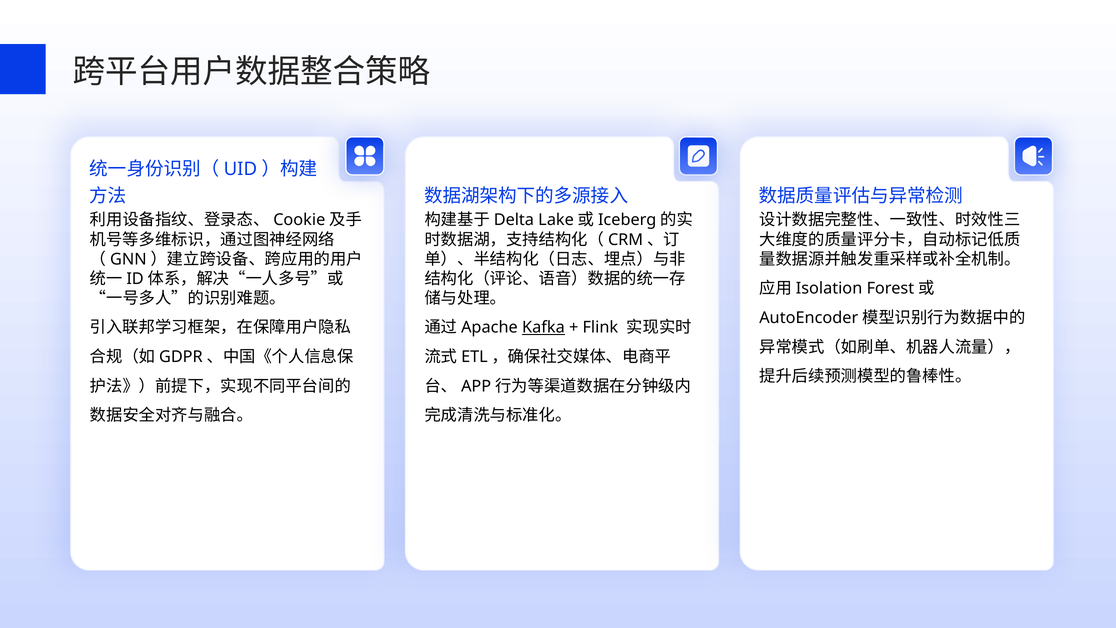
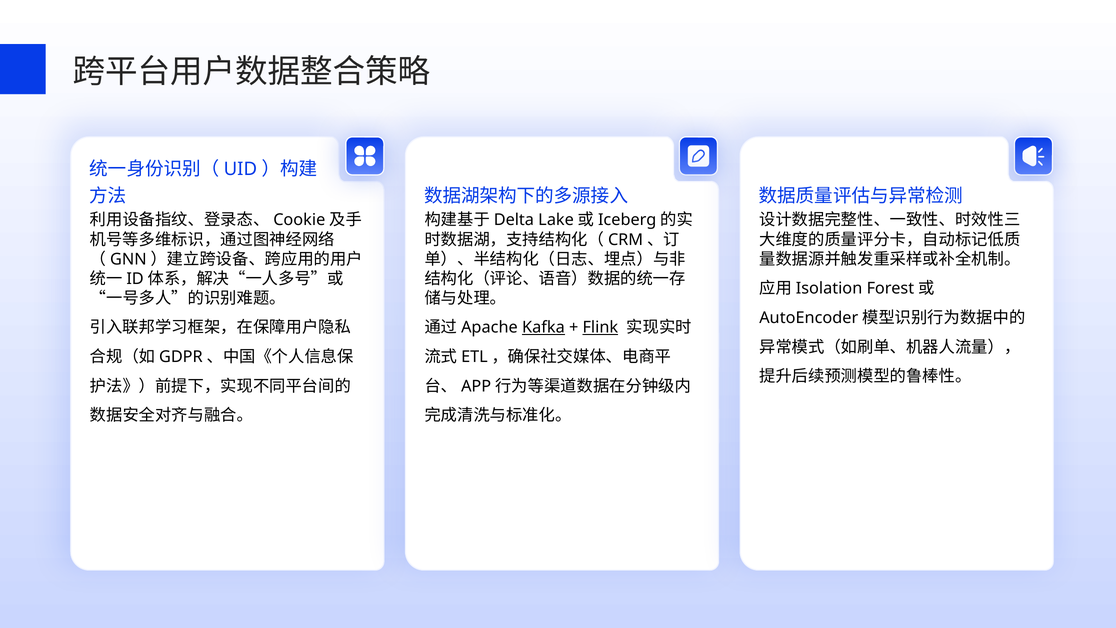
Flink underline: none -> present
